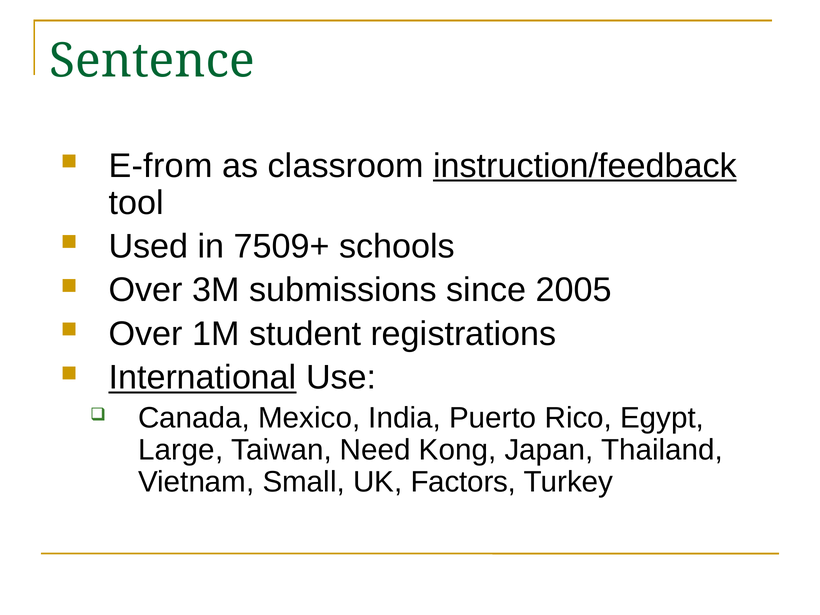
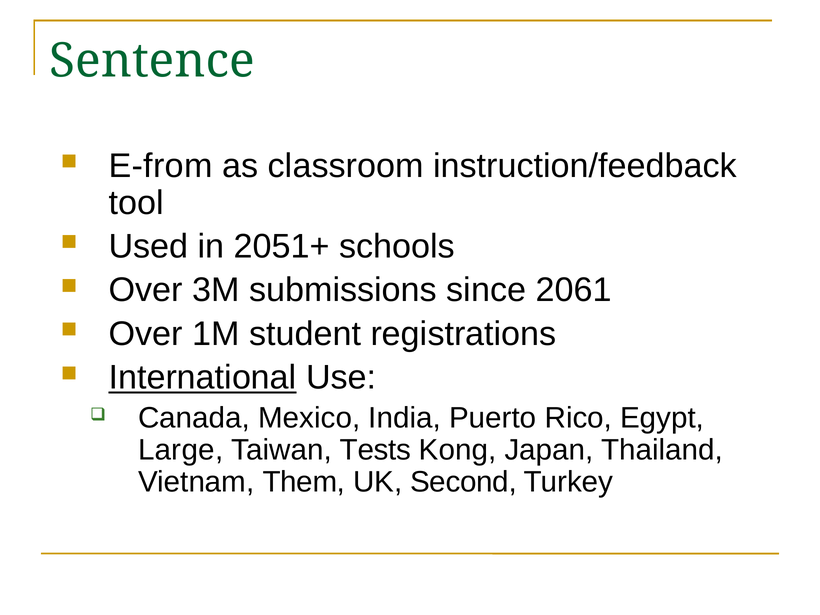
instruction/feedback underline: present -> none
7509+: 7509+ -> 2051+
2005: 2005 -> 2061
Need: Need -> Tests
Small: Small -> Them
Factors: Factors -> Second
